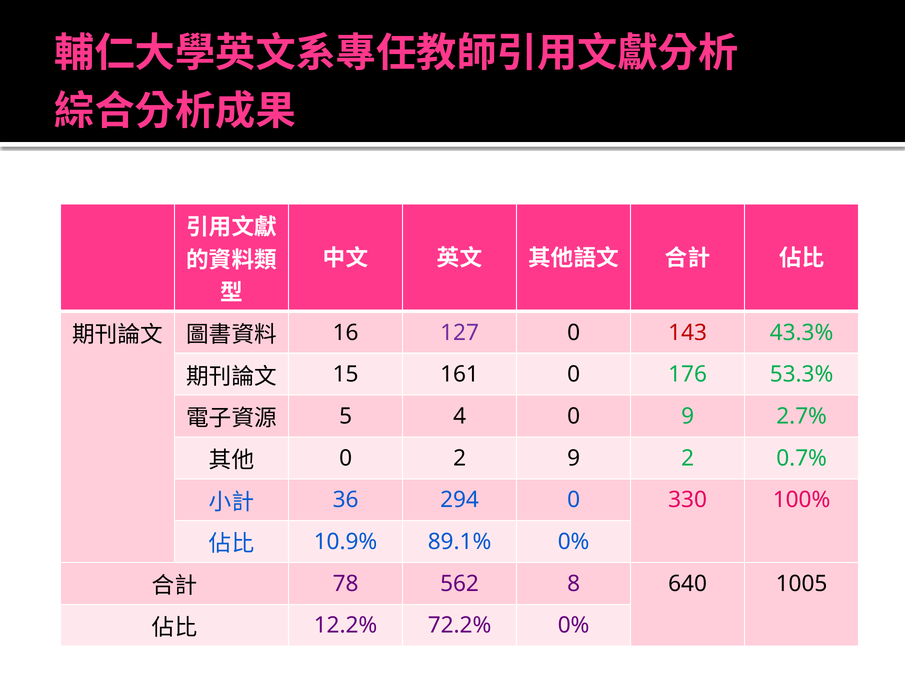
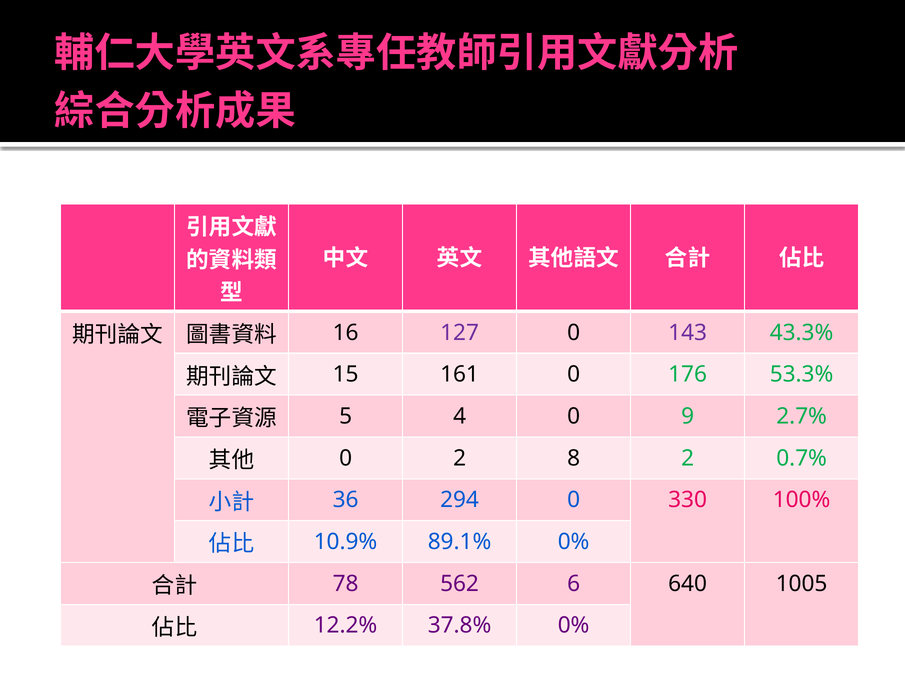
143 colour: red -> purple
2 9: 9 -> 8
8: 8 -> 6
72.2%: 72.2% -> 37.8%
